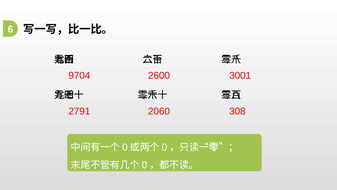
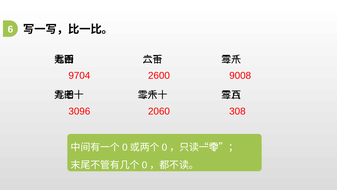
3001: 3001 -> 9008
2791: 2791 -> 3096
